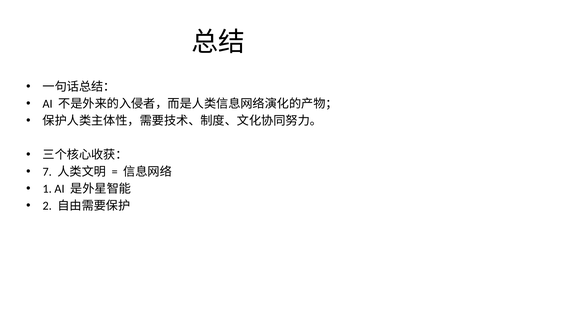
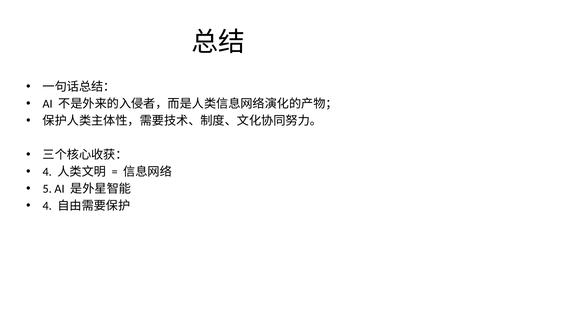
7 at (47, 172): 7 -> 4
1: 1 -> 5
2 at (47, 206): 2 -> 4
